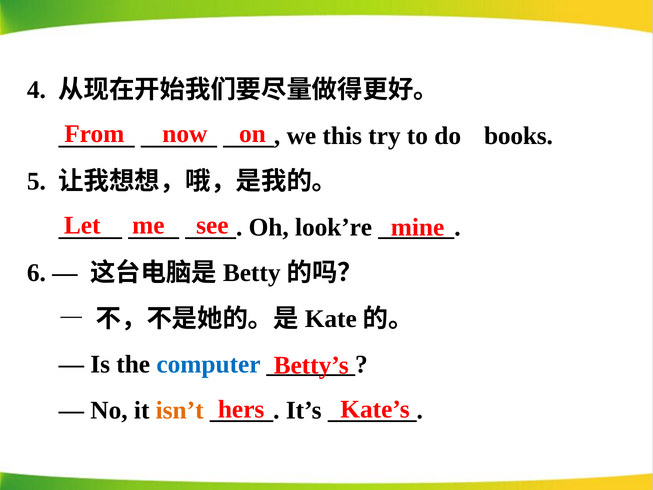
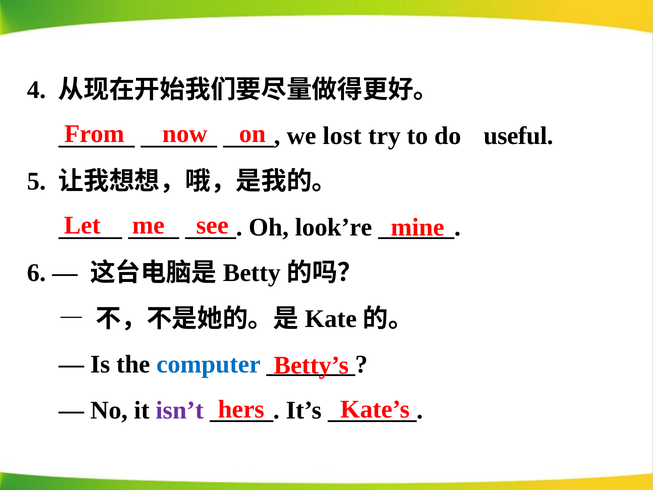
this: this -> lost
books: books -> useful
isn’t colour: orange -> purple
